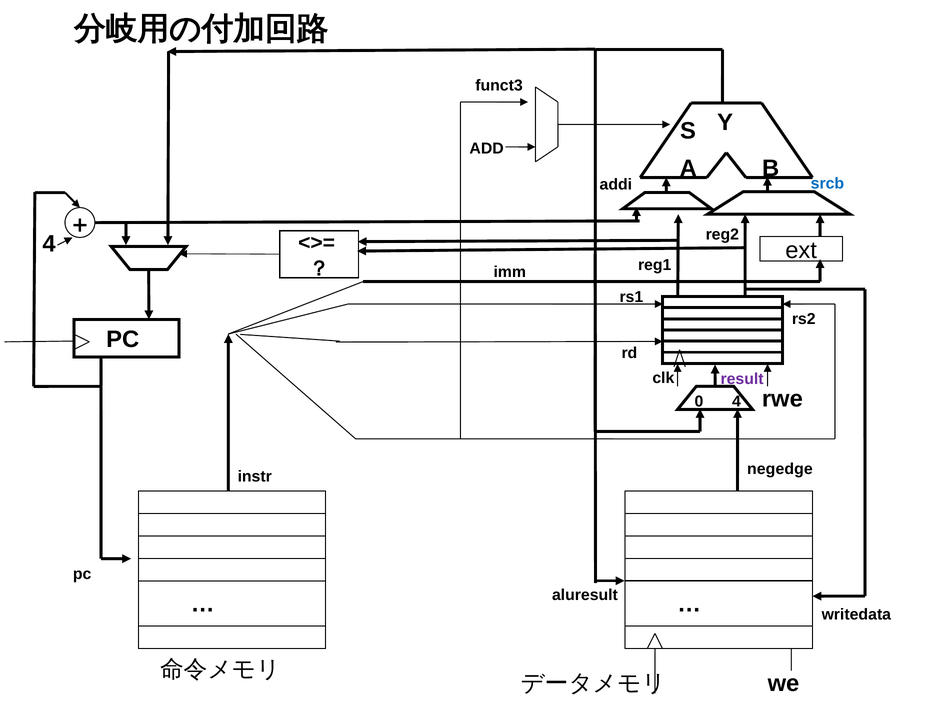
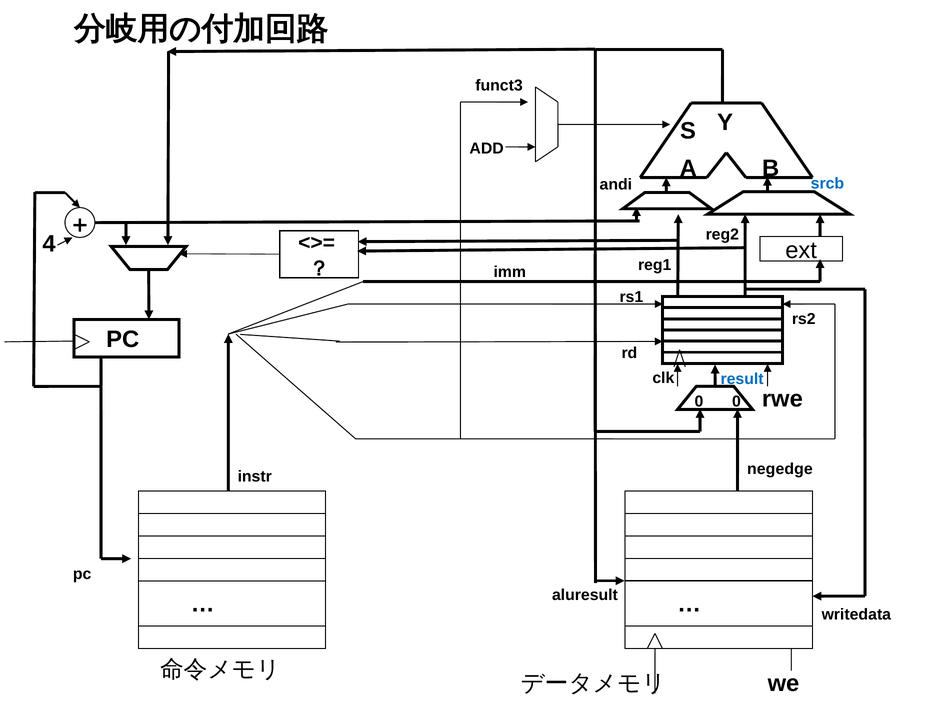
addi: addi -> andi
result colour: purple -> blue
0 4: 4 -> 0
